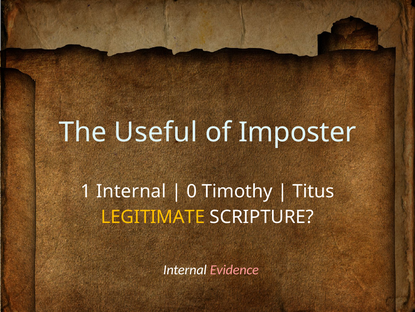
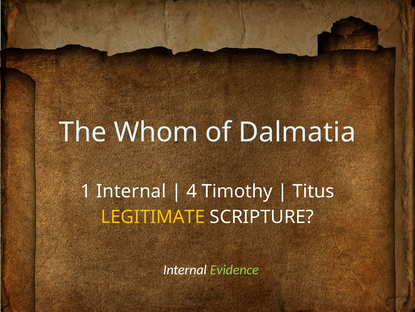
Useful: Useful -> Whom
Imposter: Imposter -> Dalmatia
0: 0 -> 4
Evidence colour: pink -> light green
